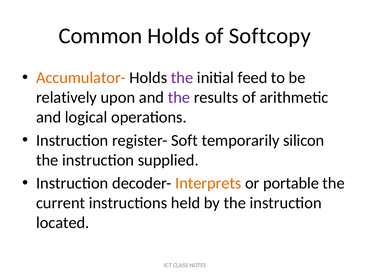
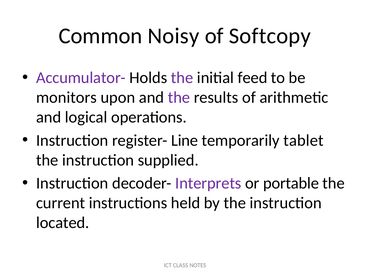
Common Holds: Holds -> Noisy
Accumulator- colour: orange -> purple
relatively: relatively -> monitors
Soft: Soft -> Line
silicon: silicon -> tablet
Interprets colour: orange -> purple
